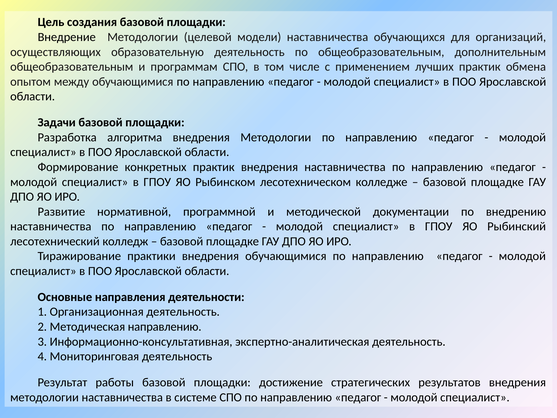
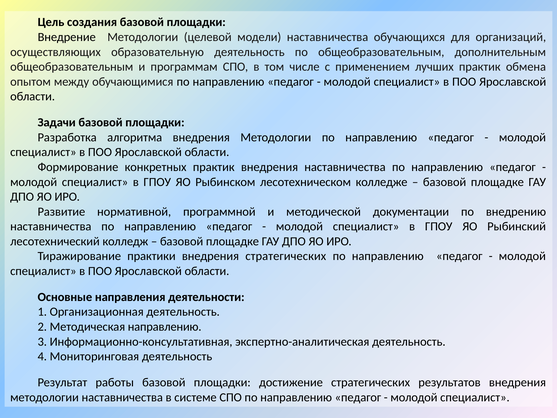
внедрения обучающимися: обучающимися -> стратегических
